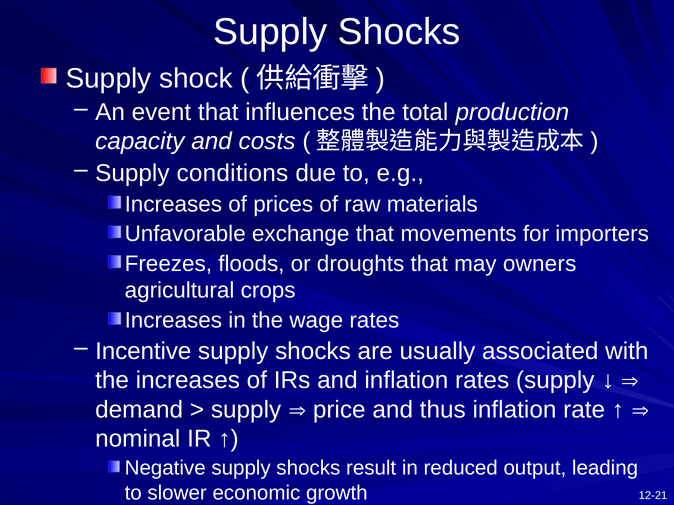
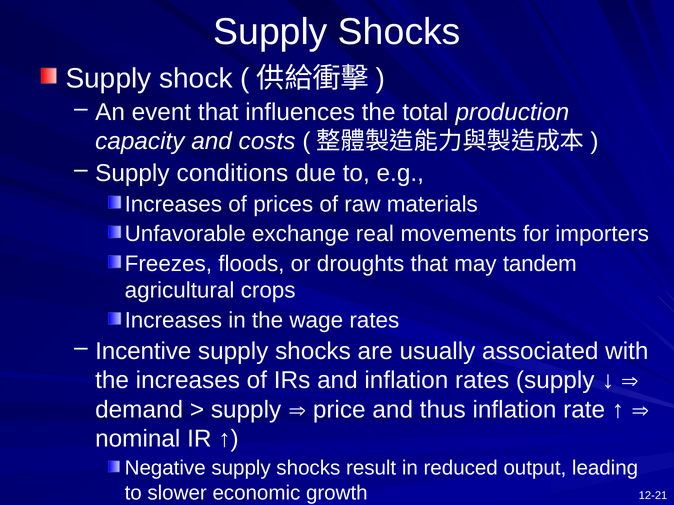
exchange that: that -> real
owners: owners -> tandem
